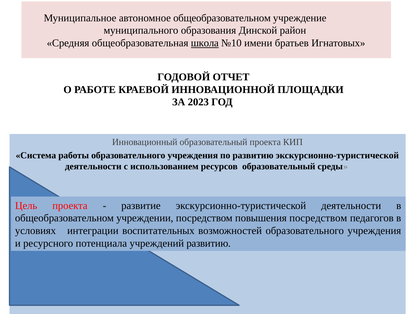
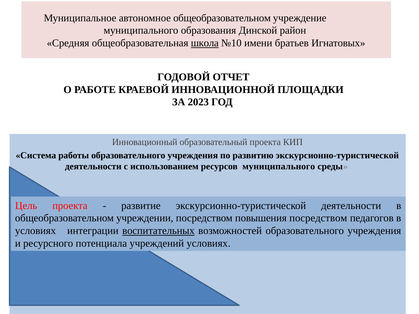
образовательный at (279, 167): образовательный -> муниципального
воспитательных underline: none -> present
учреждений развитию: развитию -> условиях
